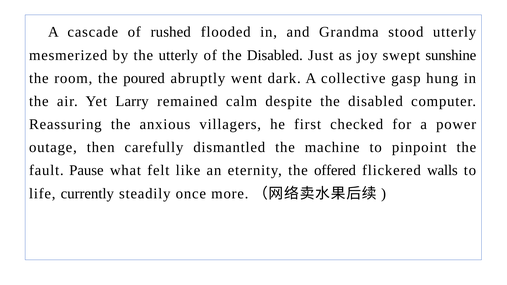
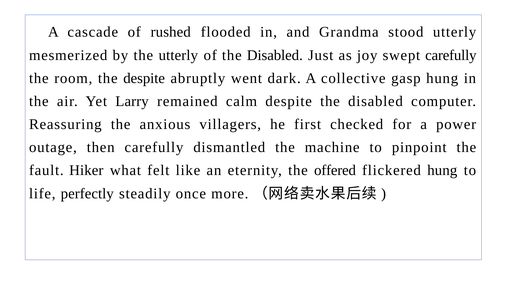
swept sunshine: sunshine -> carefully
the poured: poured -> despite
Pause: Pause -> Hiker
flickered walls: walls -> hung
currently: currently -> perfectly
